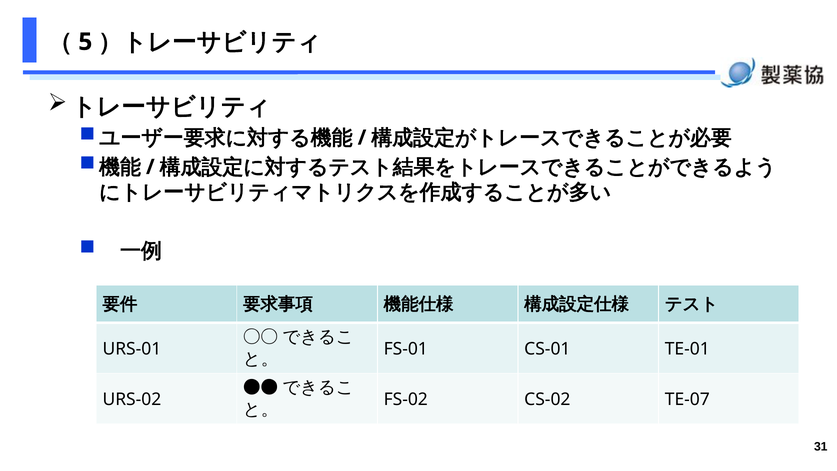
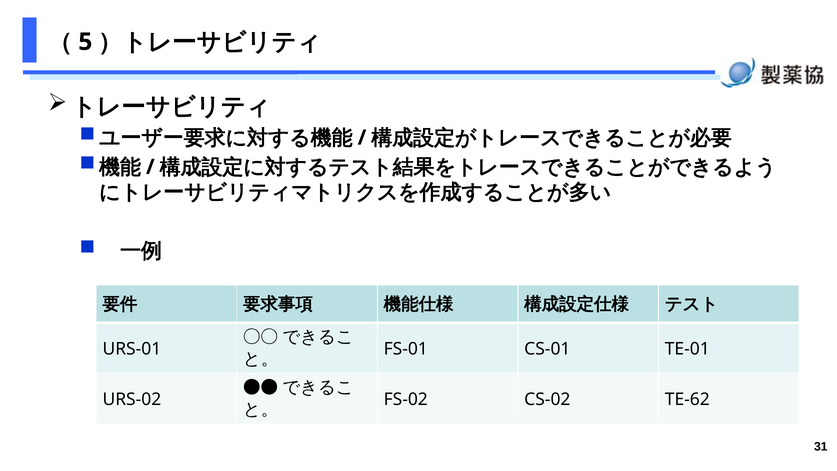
TE-07: TE-07 -> TE-62
